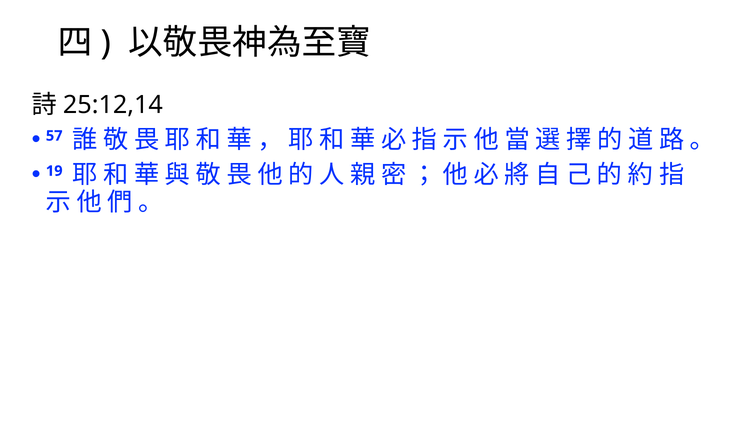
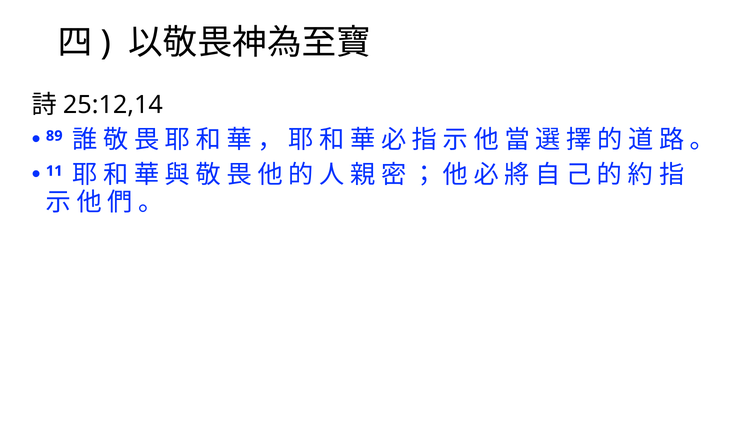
57: 57 -> 89
19: 19 -> 11
